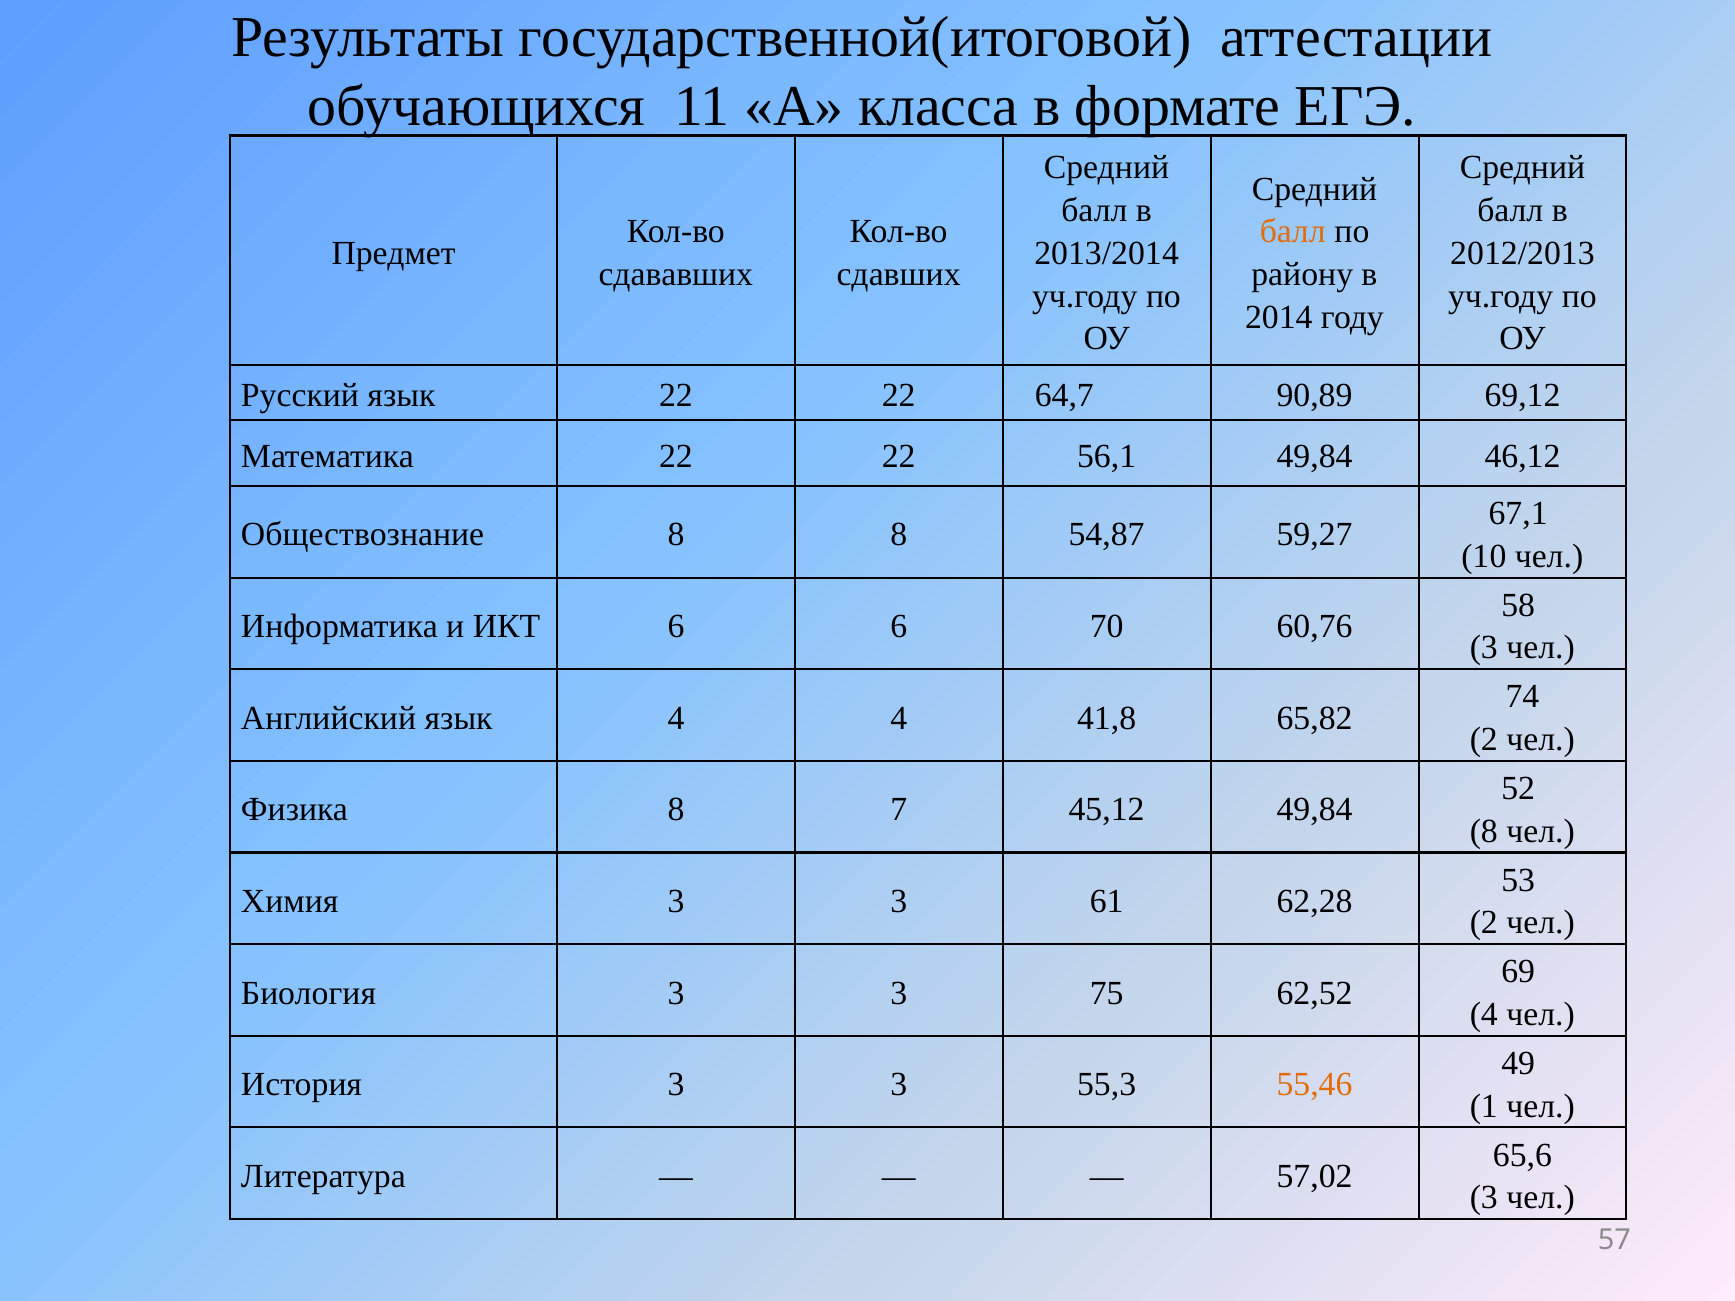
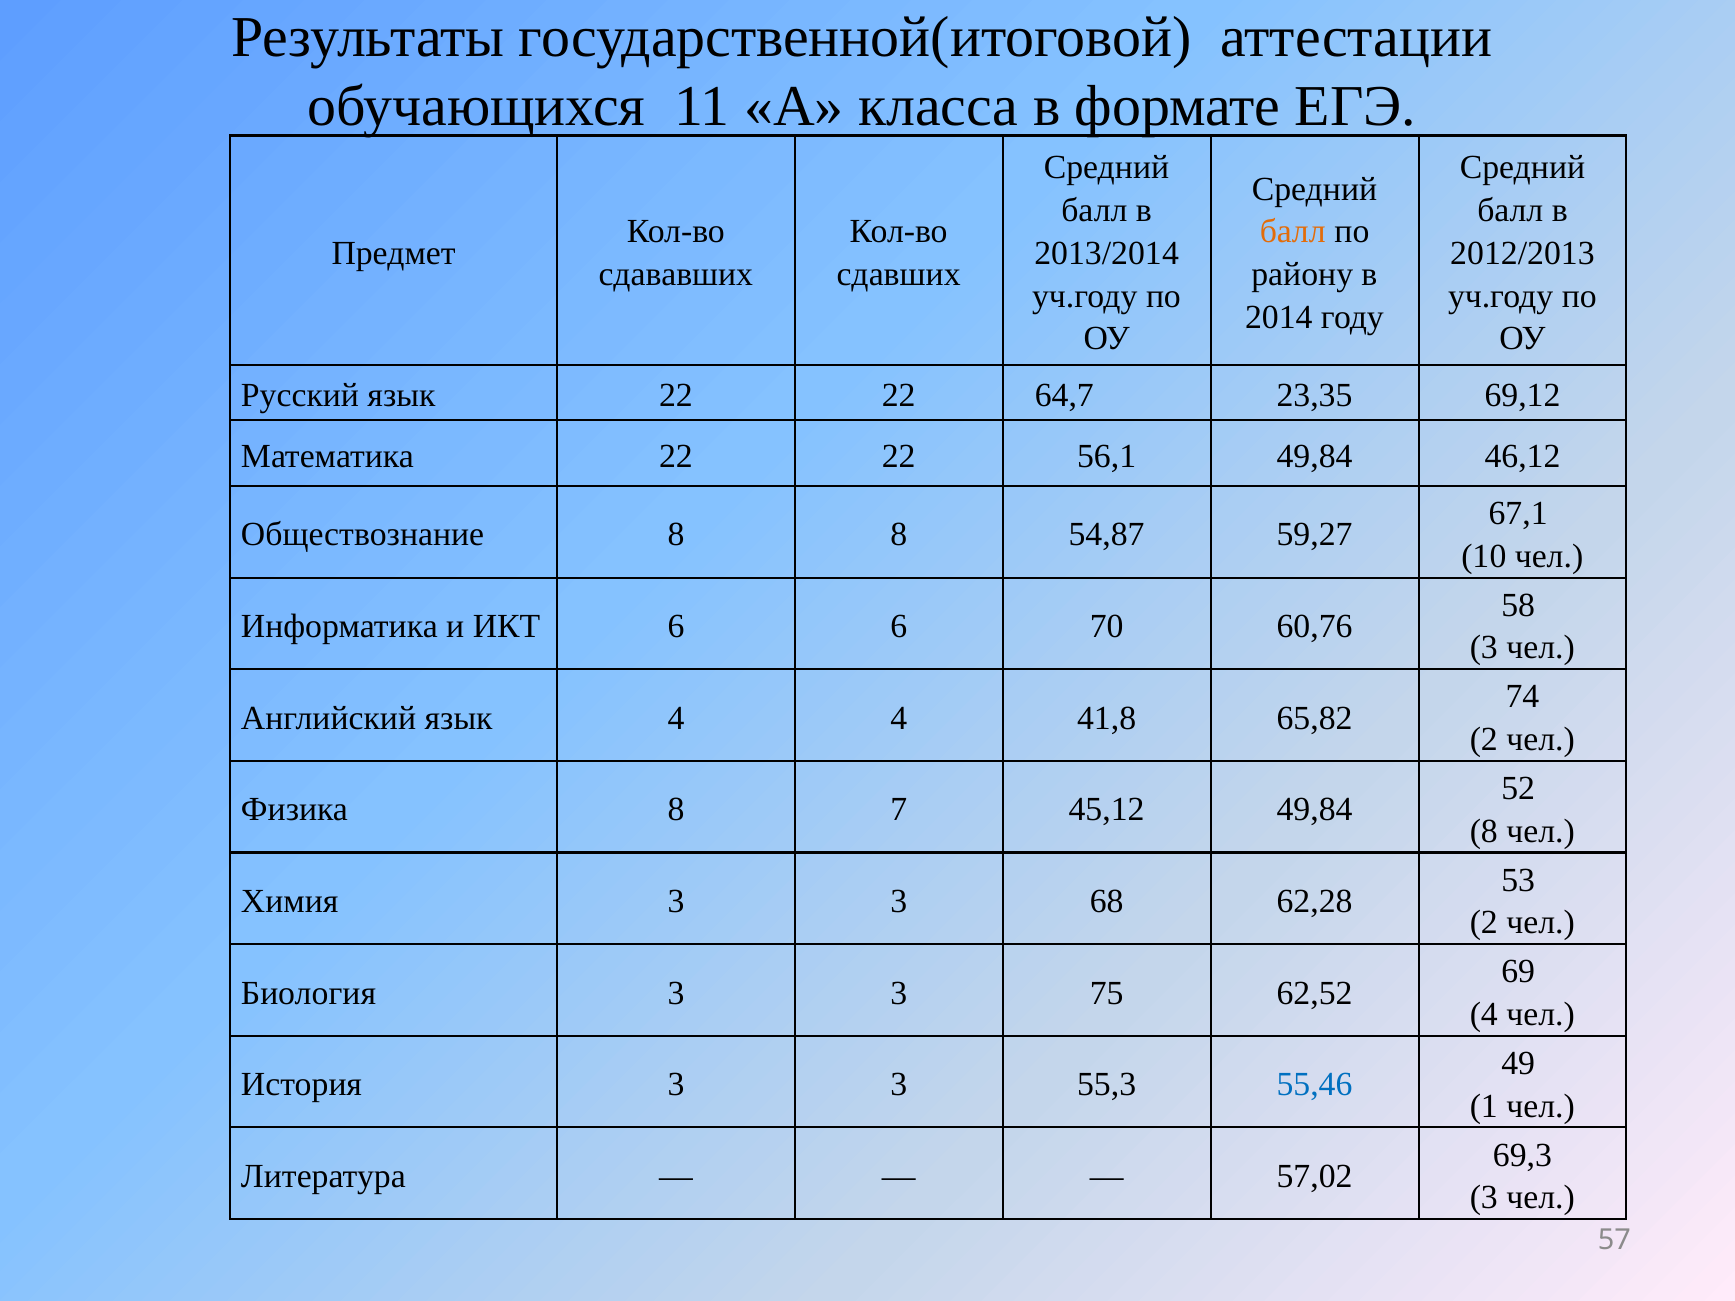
90,89: 90,89 -> 23,35
61: 61 -> 68
55,46 colour: orange -> blue
65,6: 65,6 -> 69,3
